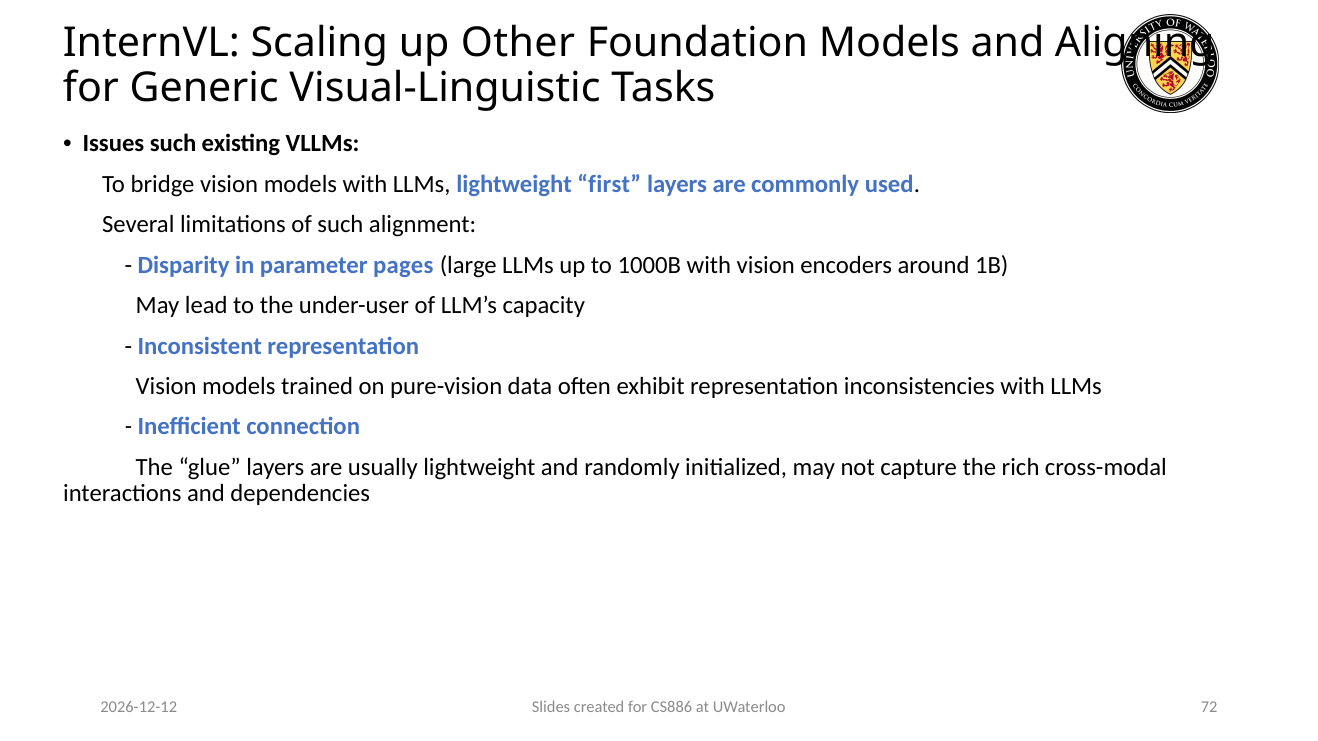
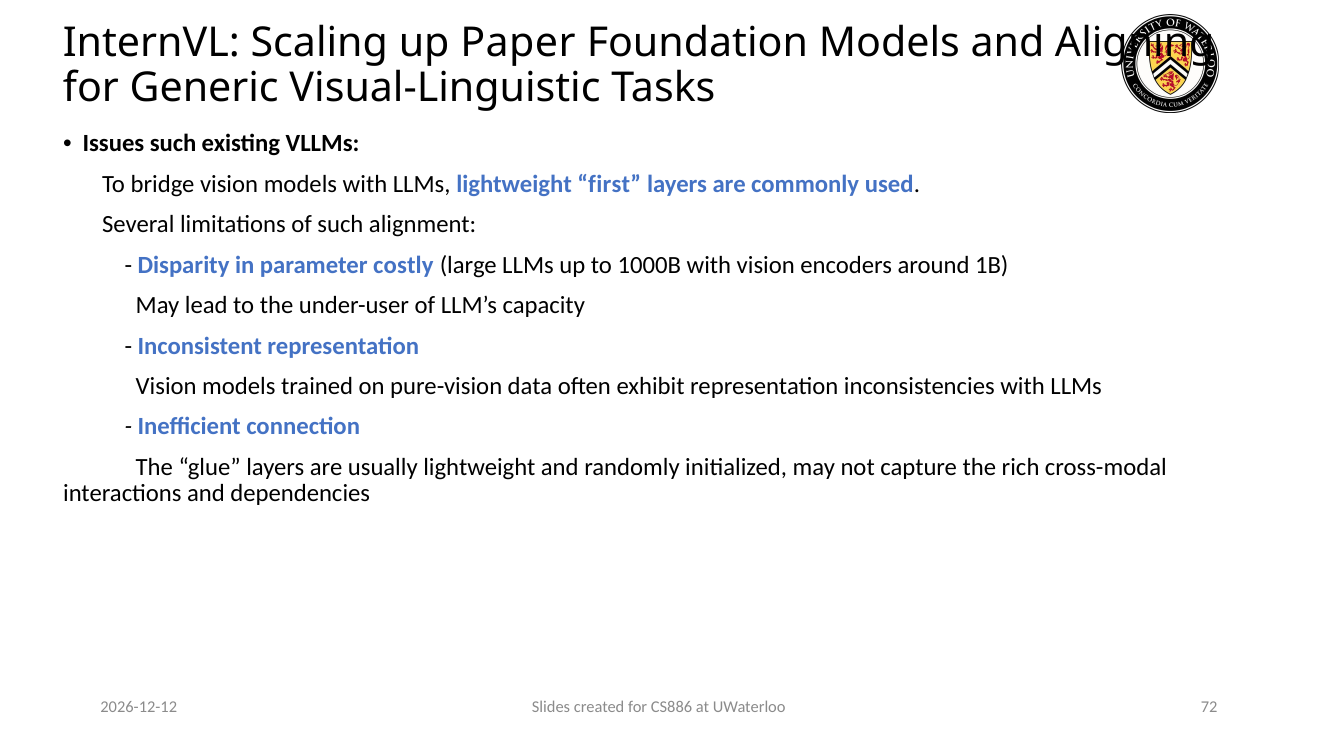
Other: Other -> Paper
pages: pages -> costly
